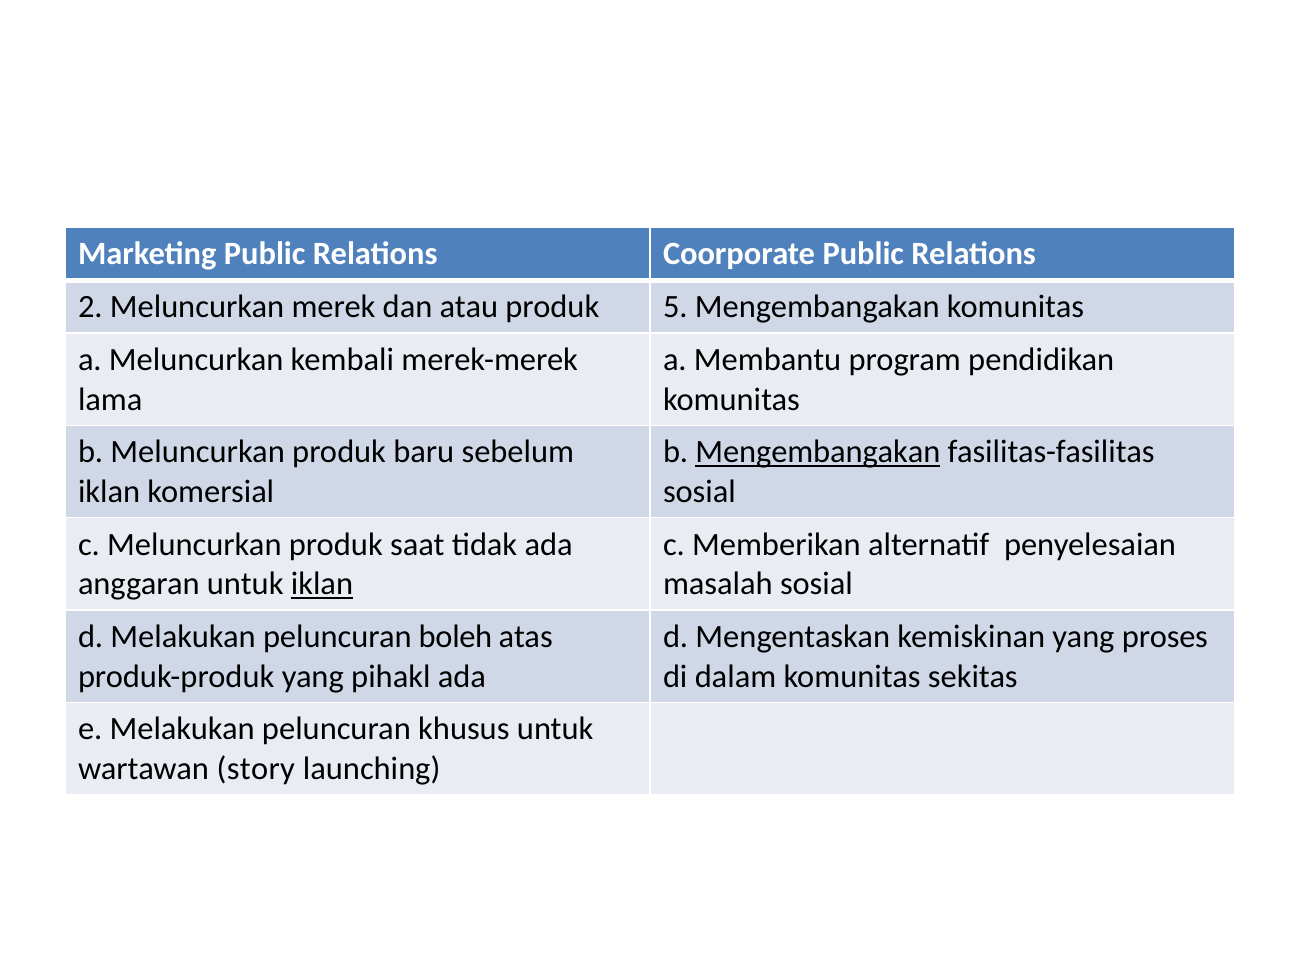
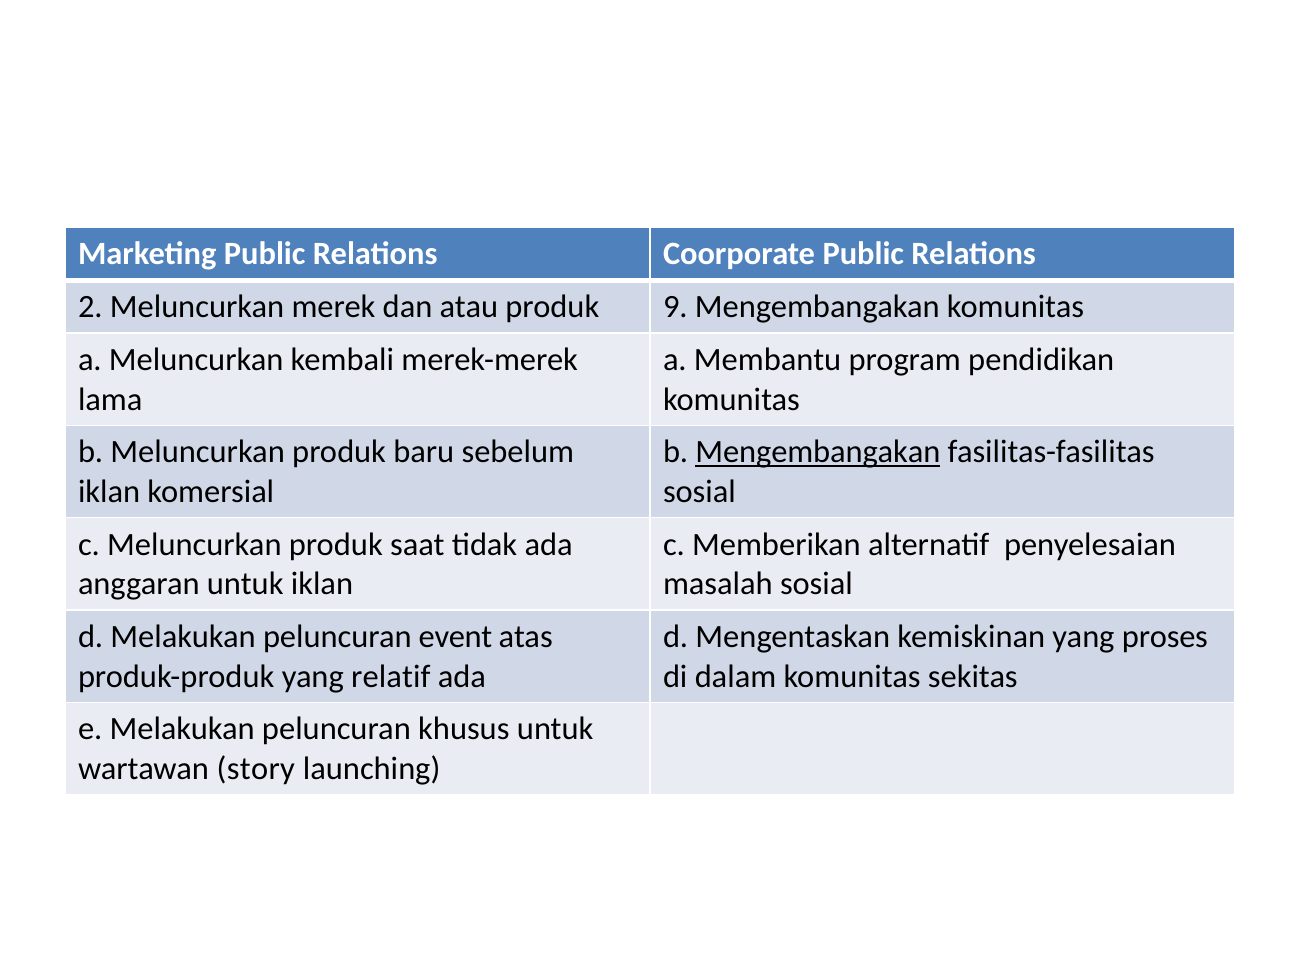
5: 5 -> 9
iklan at (322, 584) underline: present -> none
boleh: boleh -> event
pihakl: pihakl -> relatif
